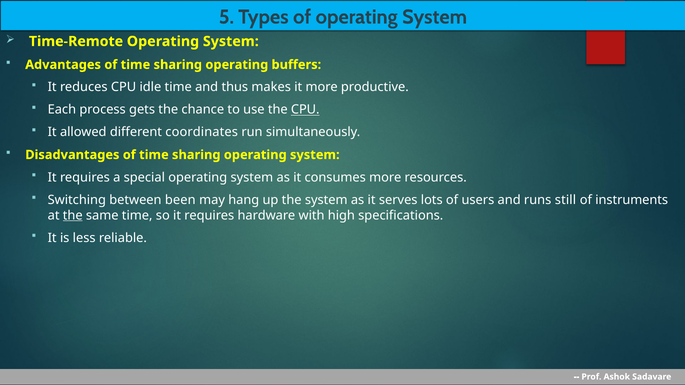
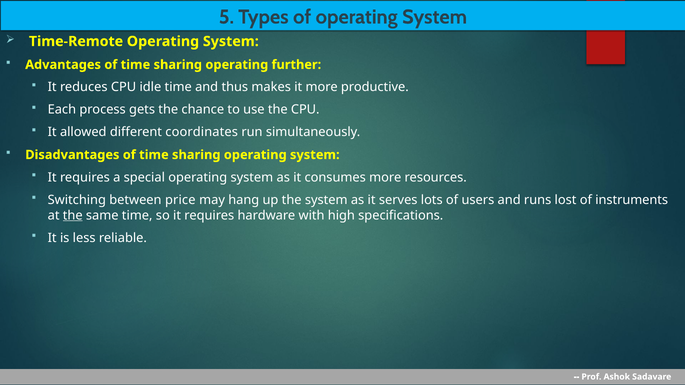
buffers: buffers -> further
CPU at (305, 110) underline: present -> none
been: been -> price
still: still -> lost
